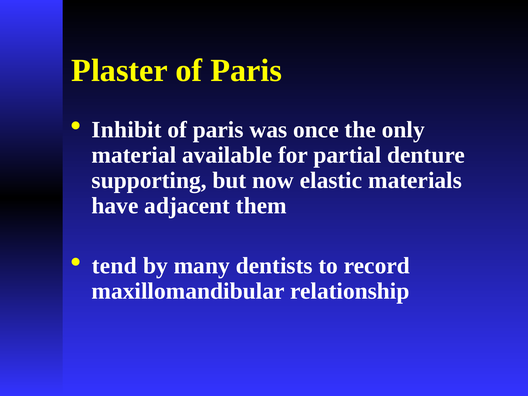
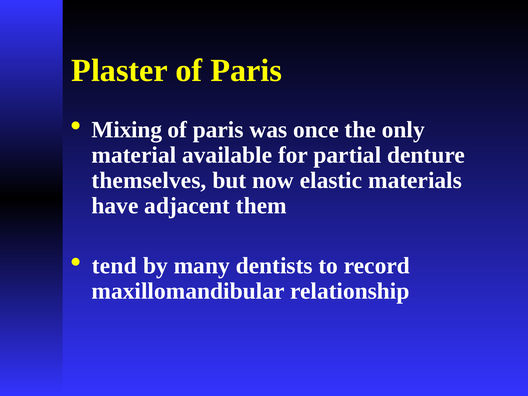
Inhibit: Inhibit -> Mixing
supporting: supporting -> themselves
